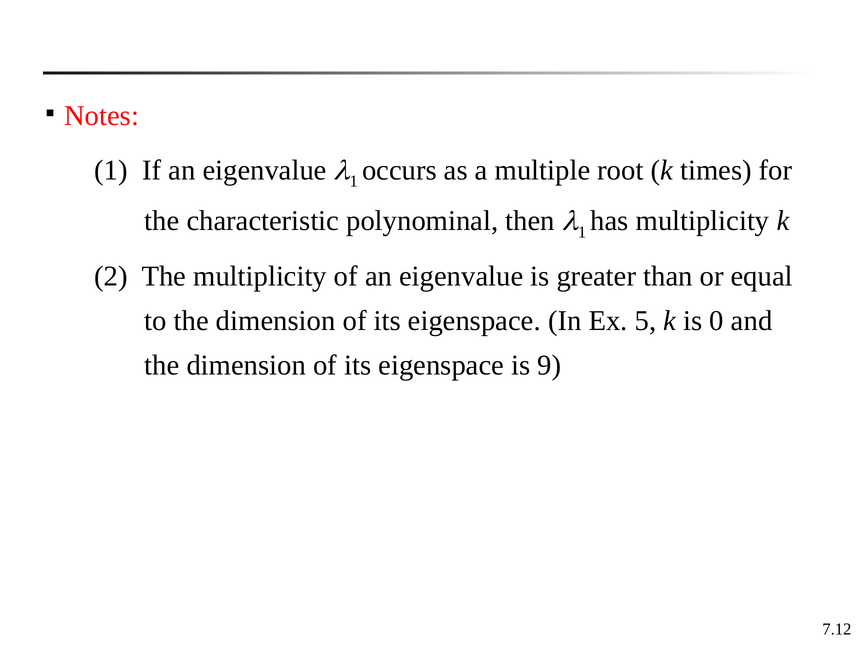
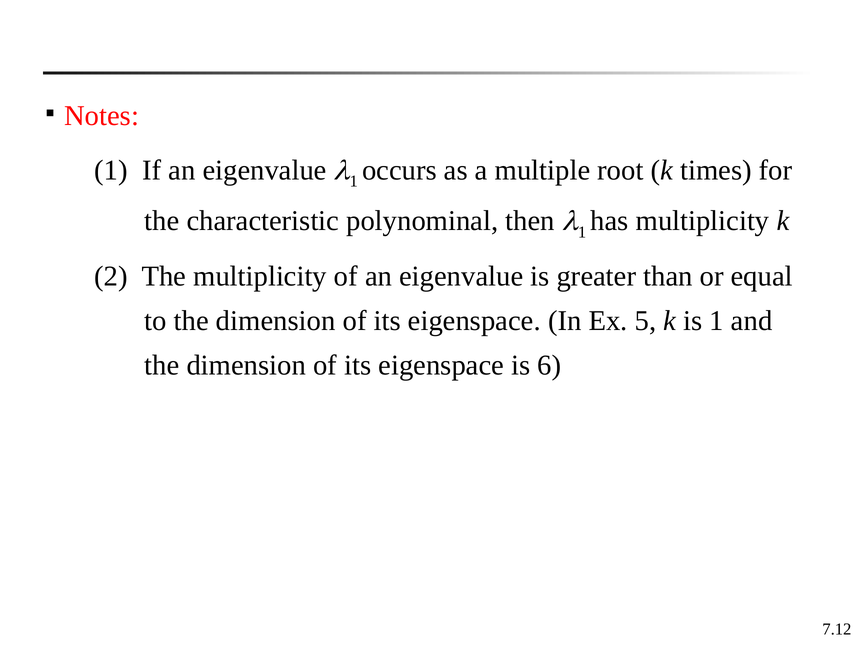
is 0: 0 -> 1
9: 9 -> 6
